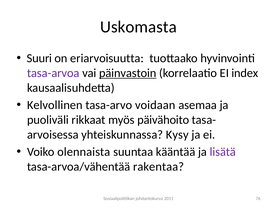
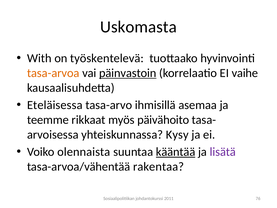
Suuri: Suuri -> With
eriarvoisuutta: eriarvoisuutta -> työskentelevä
tasa-arvoa colour: purple -> orange
index: index -> vaihe
Kelvollinen: Kelvollinen -> Eteläisessa
voidaan: voidaan -> ihmisillä
puoliväli: puoliväli -> teemme
kääntää underline: none -> present
